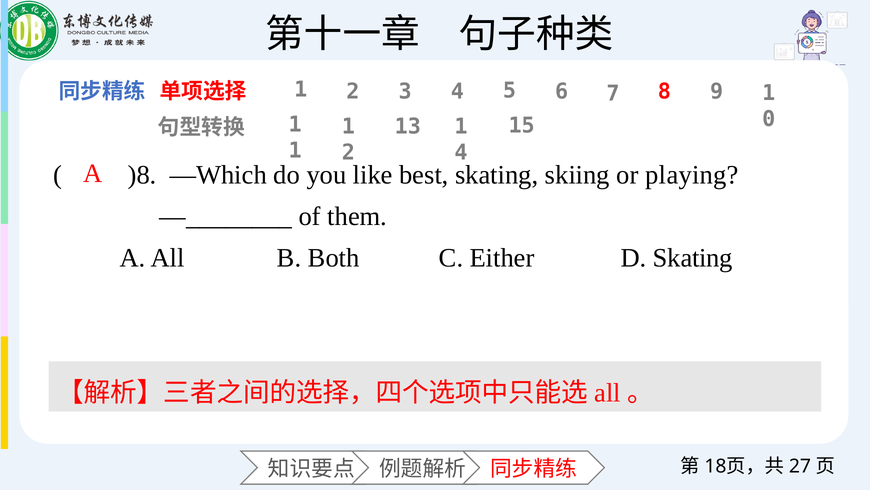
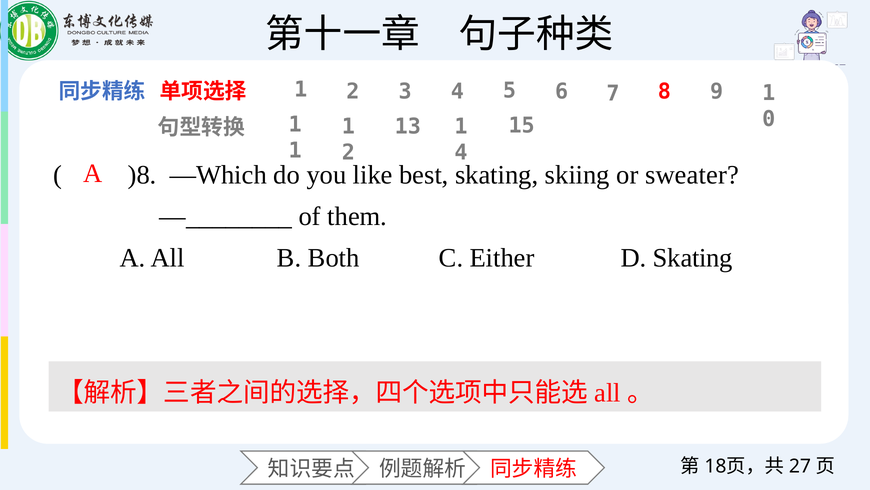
playing: playing -> sweater
